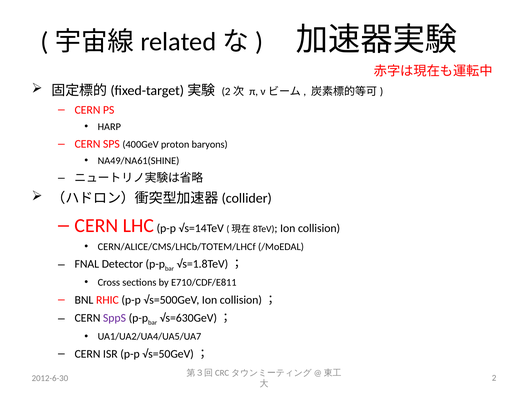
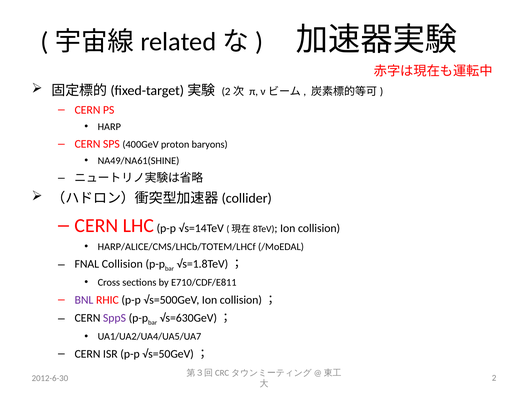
CERN/ALICE/CMS/LHCb/TOTEM/LHCf: CERN/ALICE/CMS/LHCb/TOTEM/LHCf -> HARP/ALICE/CMS/LHCb/TOTEM/LHCf
FNAL Detector: Detector -> Collision
BNL colour: black -> purple
